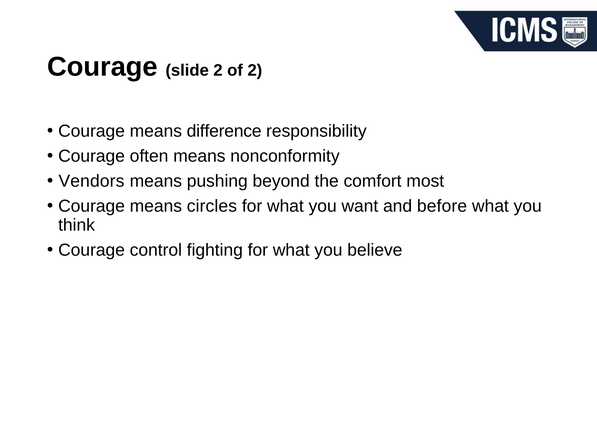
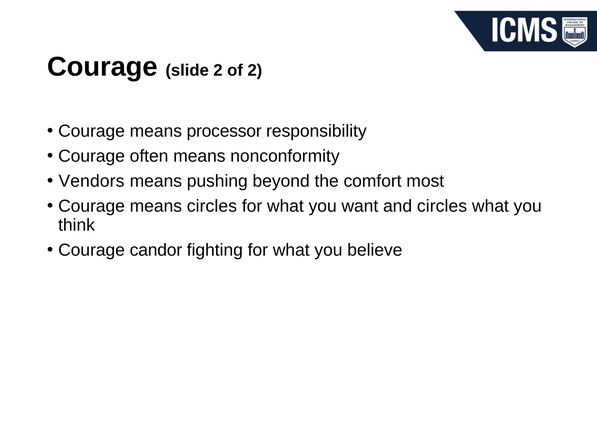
difference: difference -> processor
and before: before -> circles
control: control -> candor
